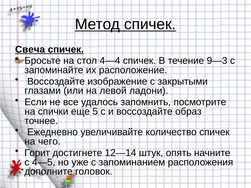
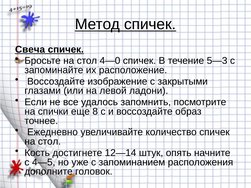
4—4: 4—4 -> 4—0
9—3: 9—3 -> 5—3
5: 5 -> 8
чего at (49, 142): чего -> стол
Горит: Горит -> Кость
